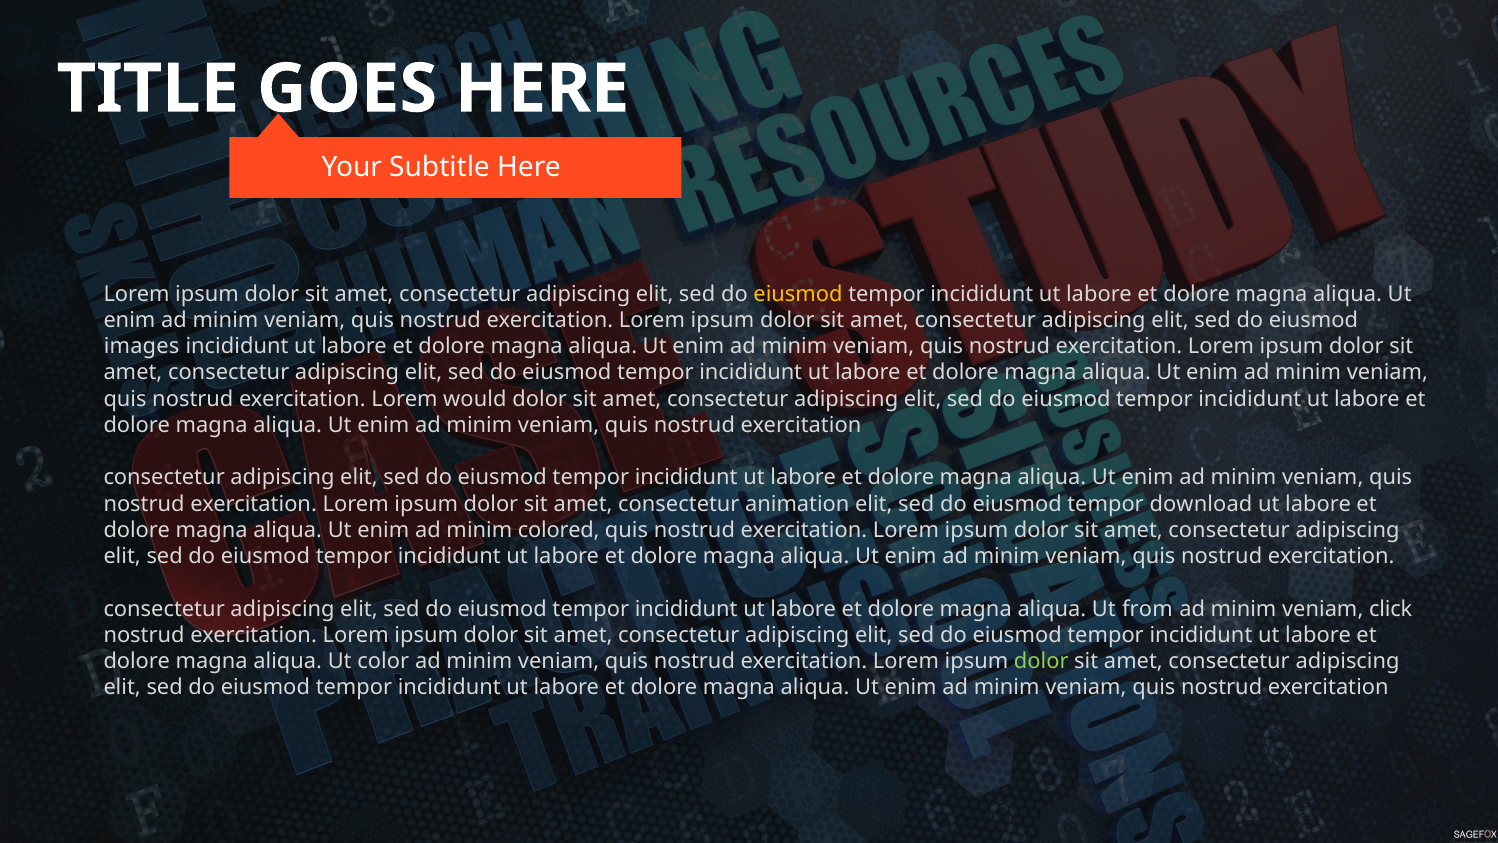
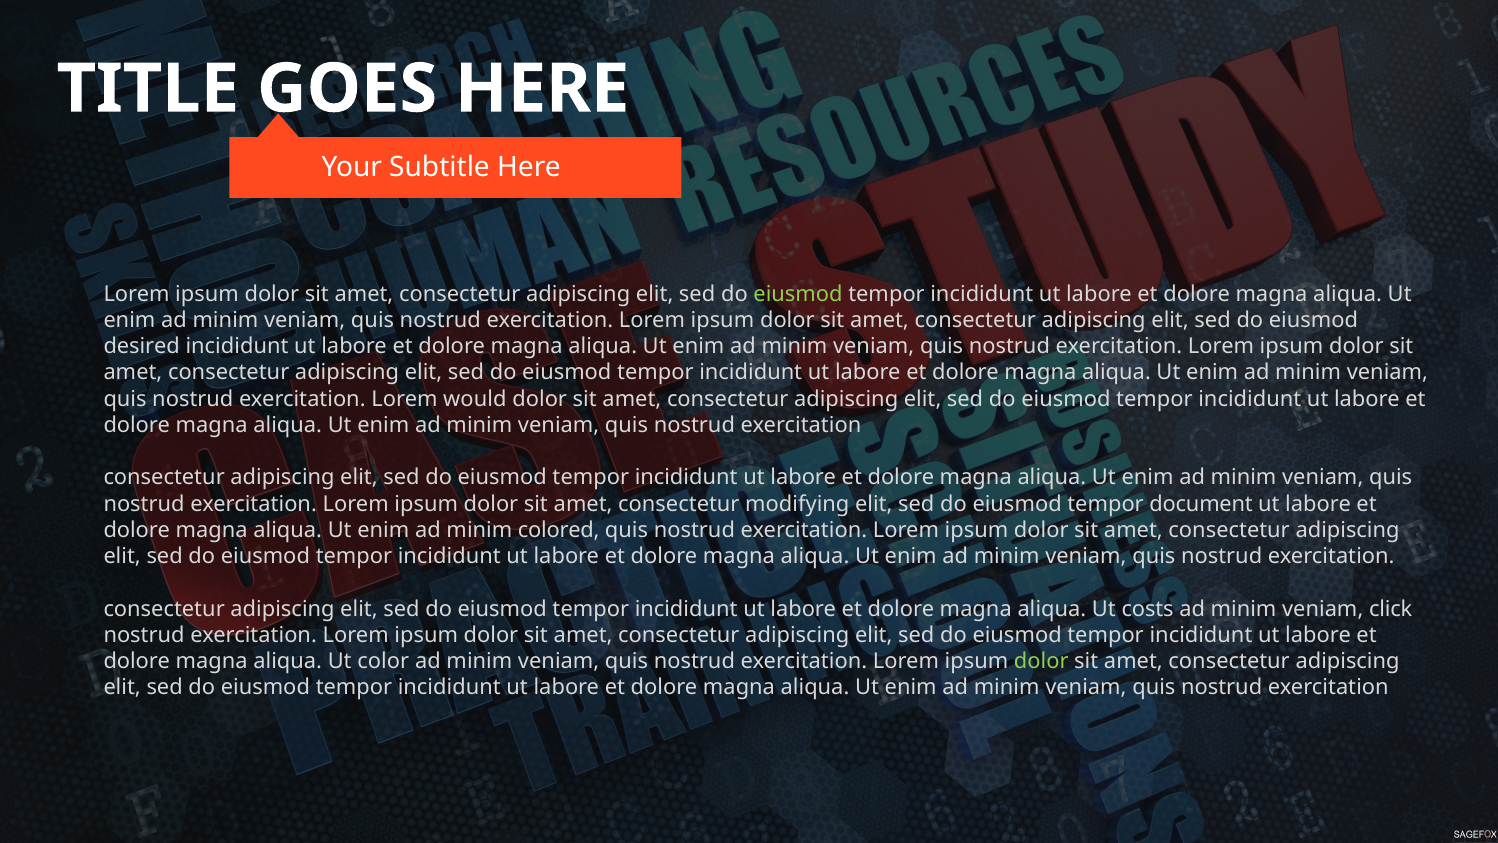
eiusmod at (798, 294) colour: yellow -> light green
images: images -> desired
animation: animation -> modifying
download: download -> document
from: from -> costs
